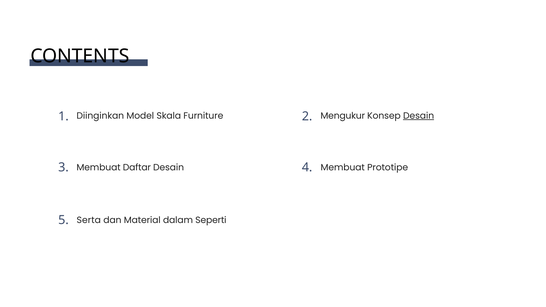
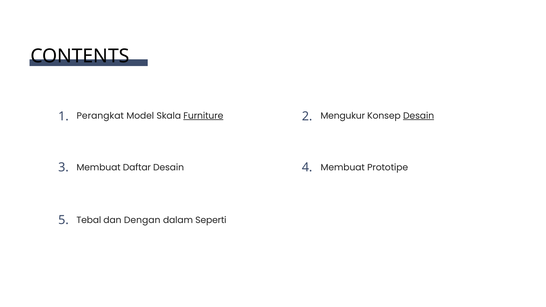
Diinginkan: Diinginkan -> Perangkat
Furniture underline: none -> present
Serta: Serta -> Tebal
Material: Material -> Dengan
